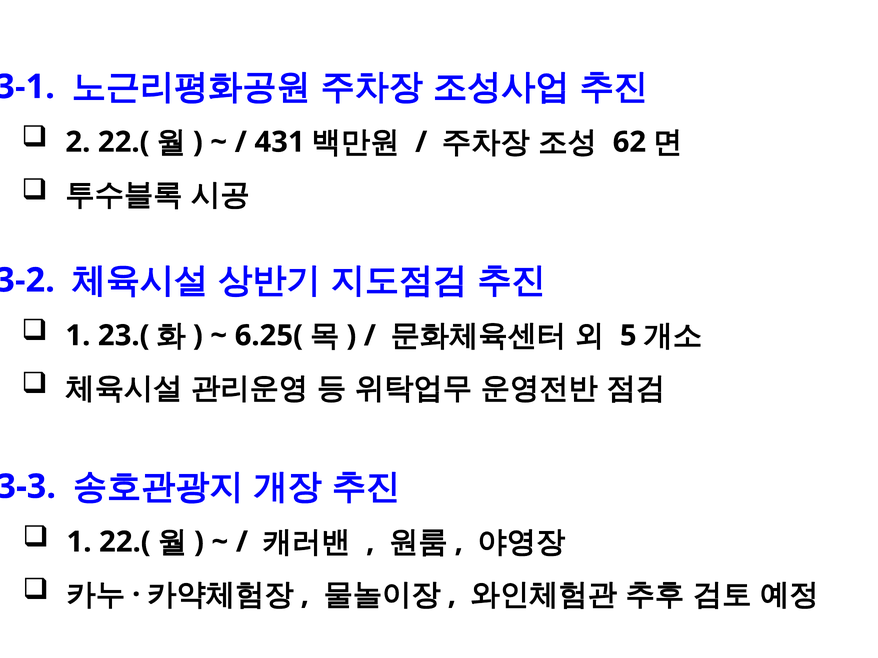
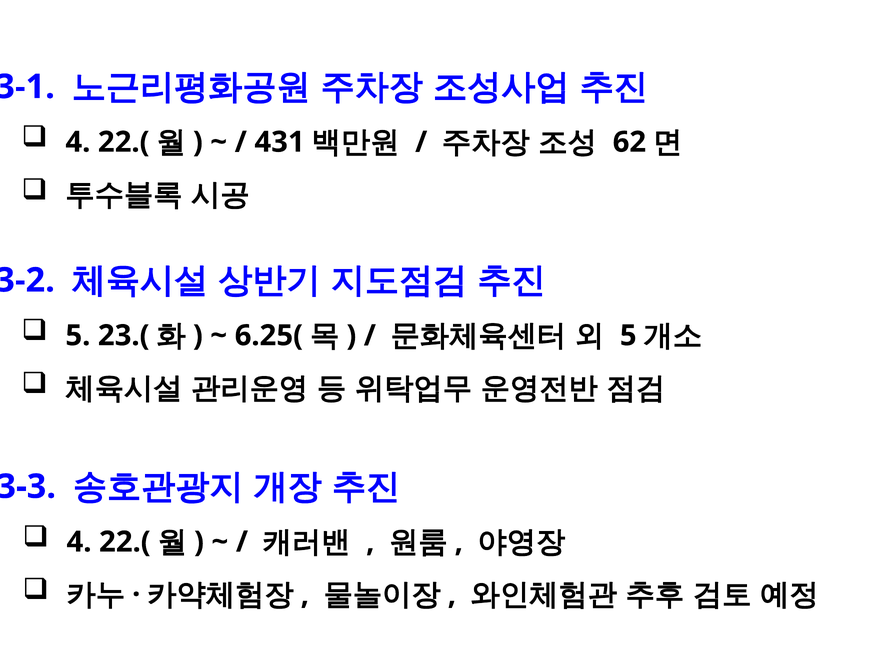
2 at (78, 142): 2 -> 4
1 at (78, 336): 1 -> 5
1 at (79, 542): 1 -> 4
